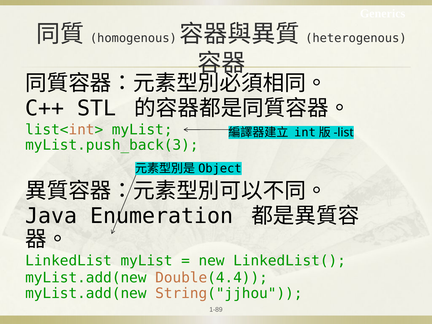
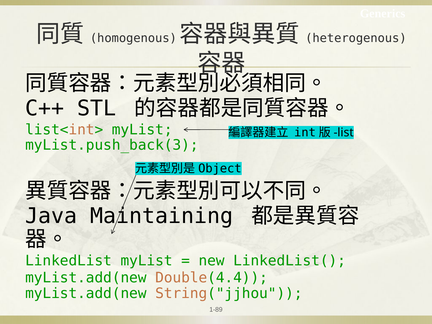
Enumeration: Enumeration -> Maintaining
